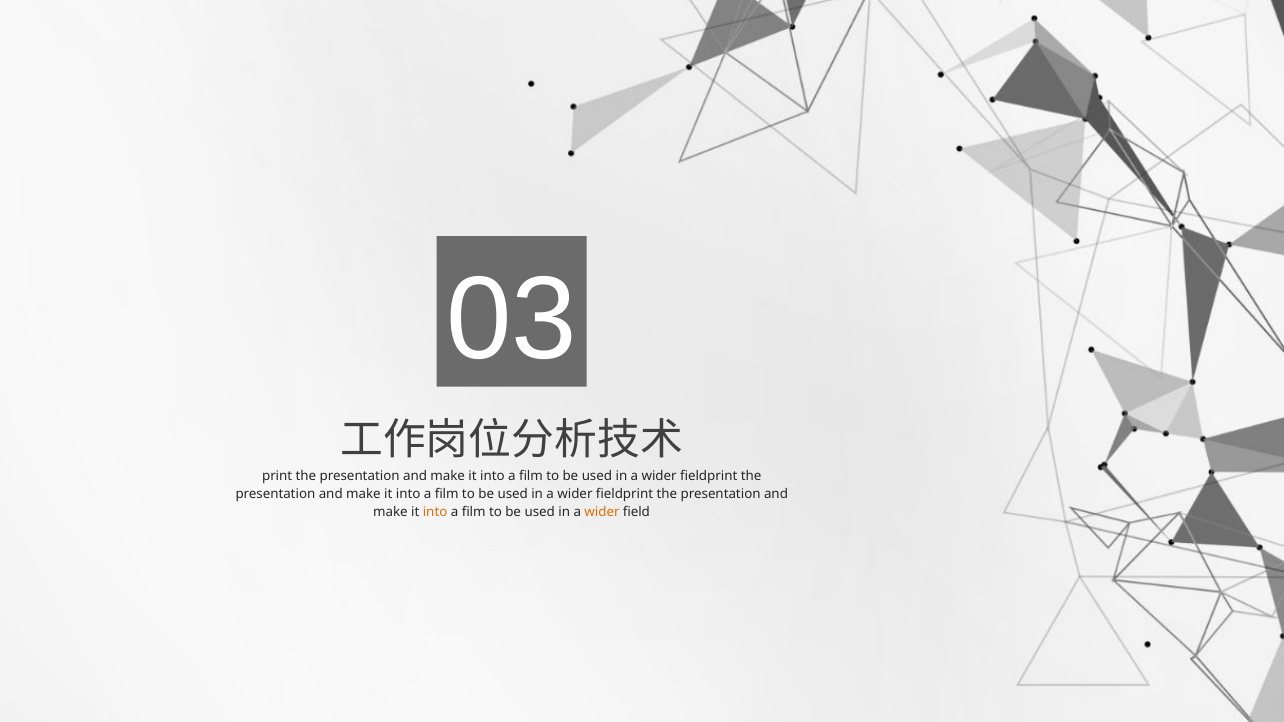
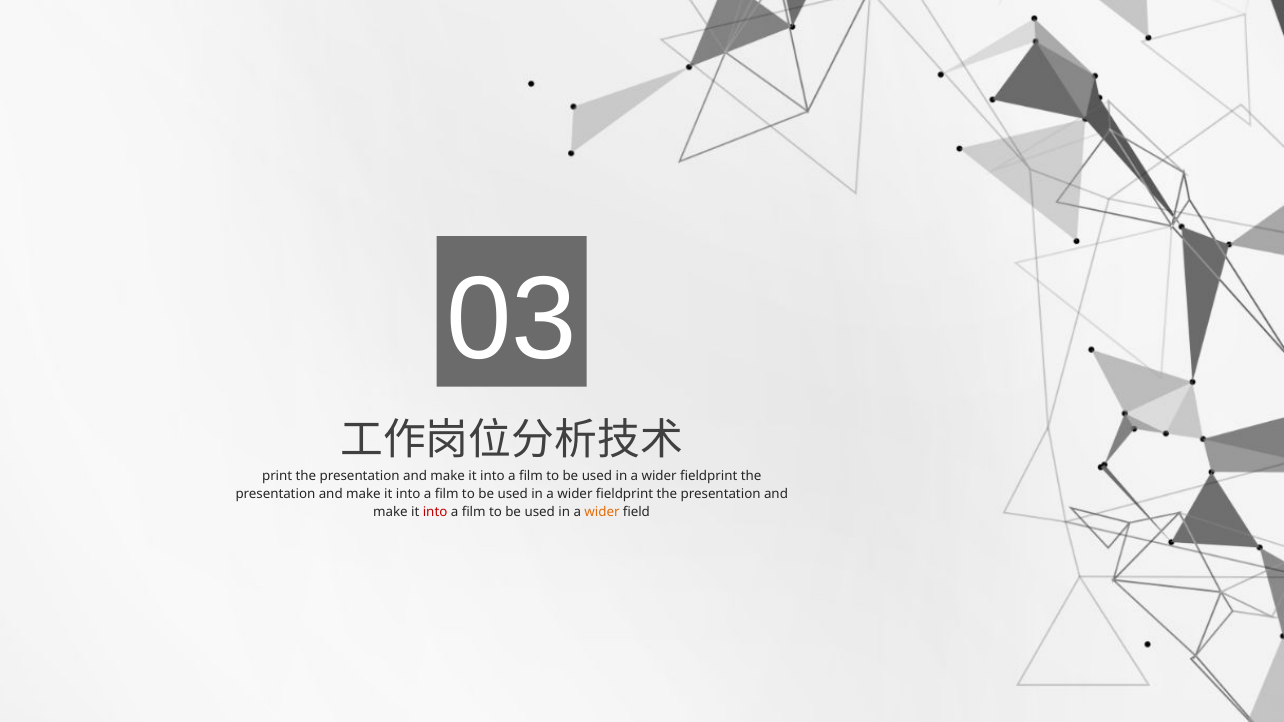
into at (435, 513) colour: orange -> red
